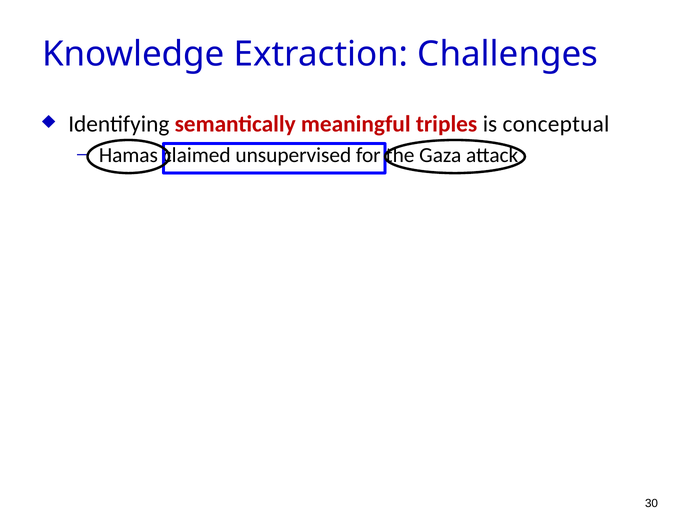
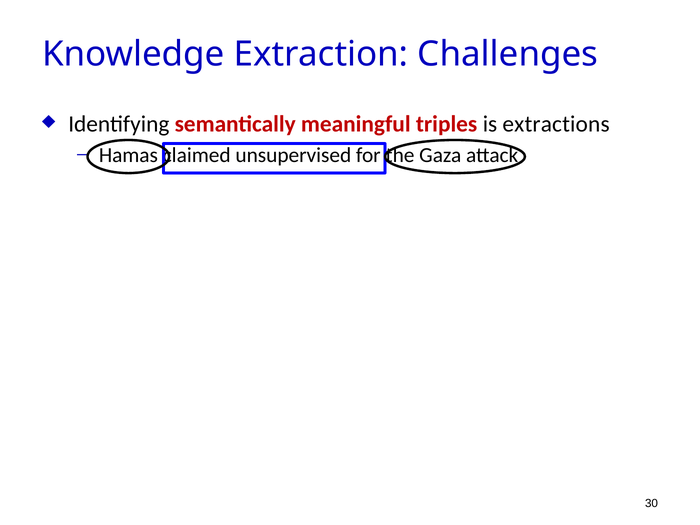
conceptual: conceptual -> extractions
